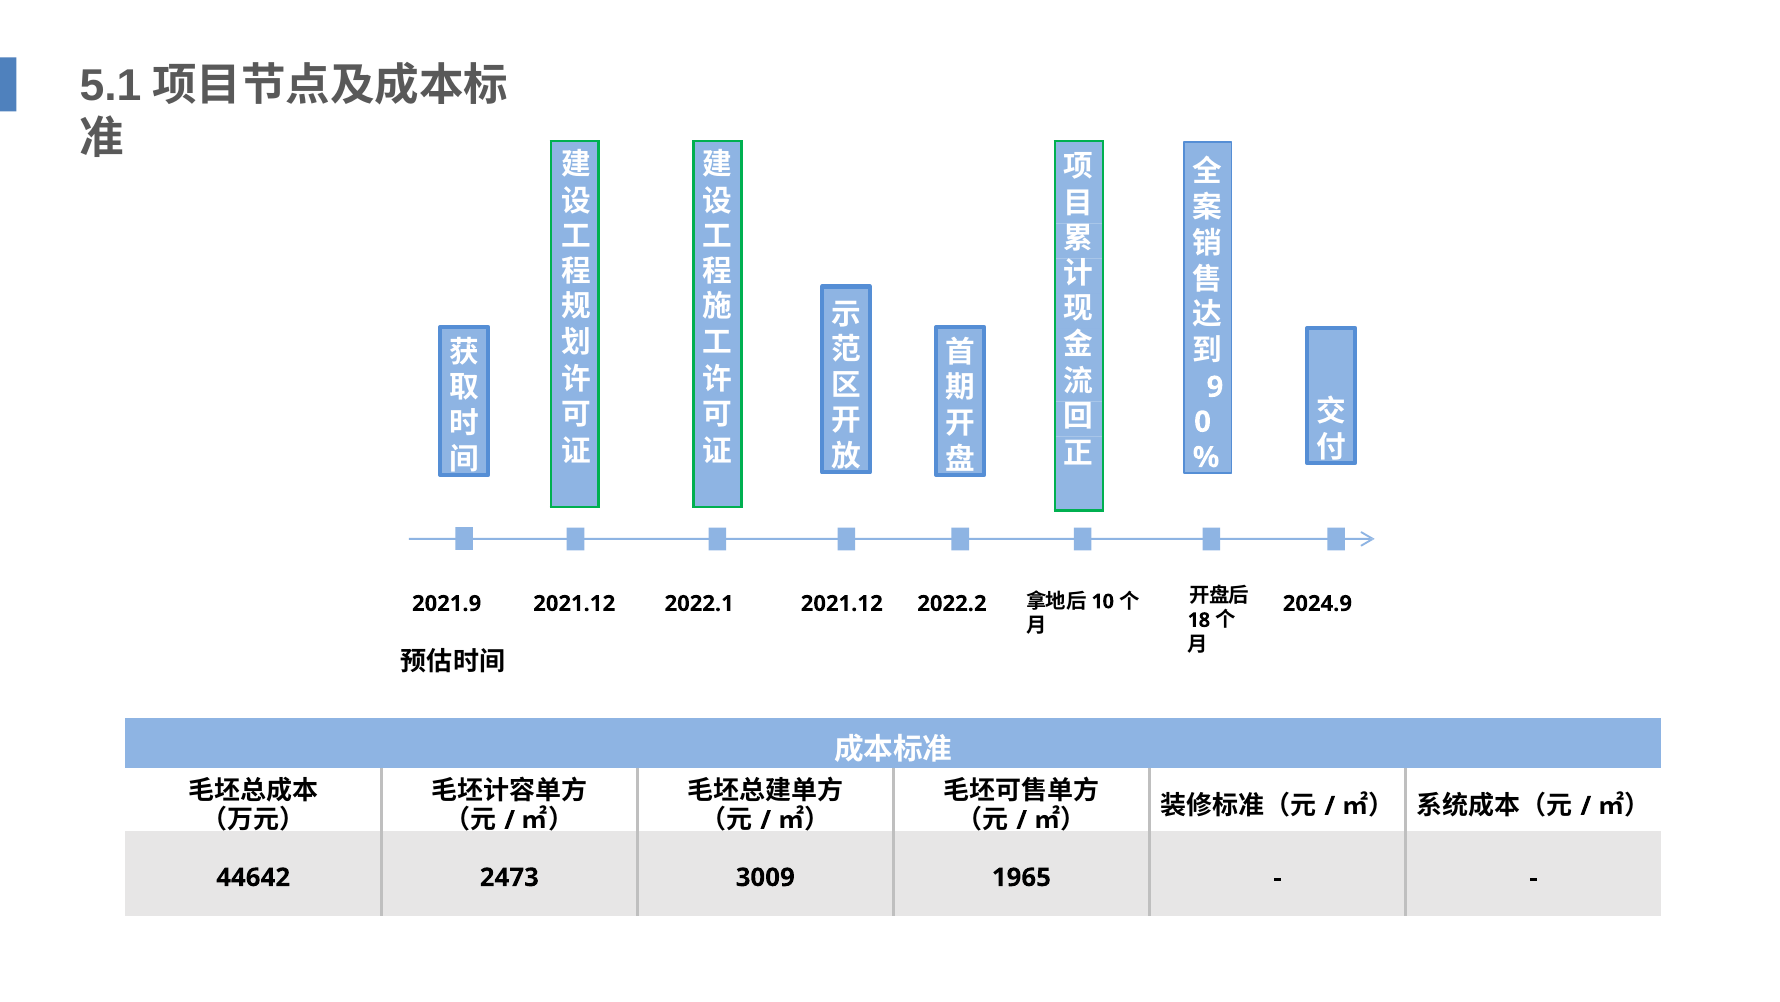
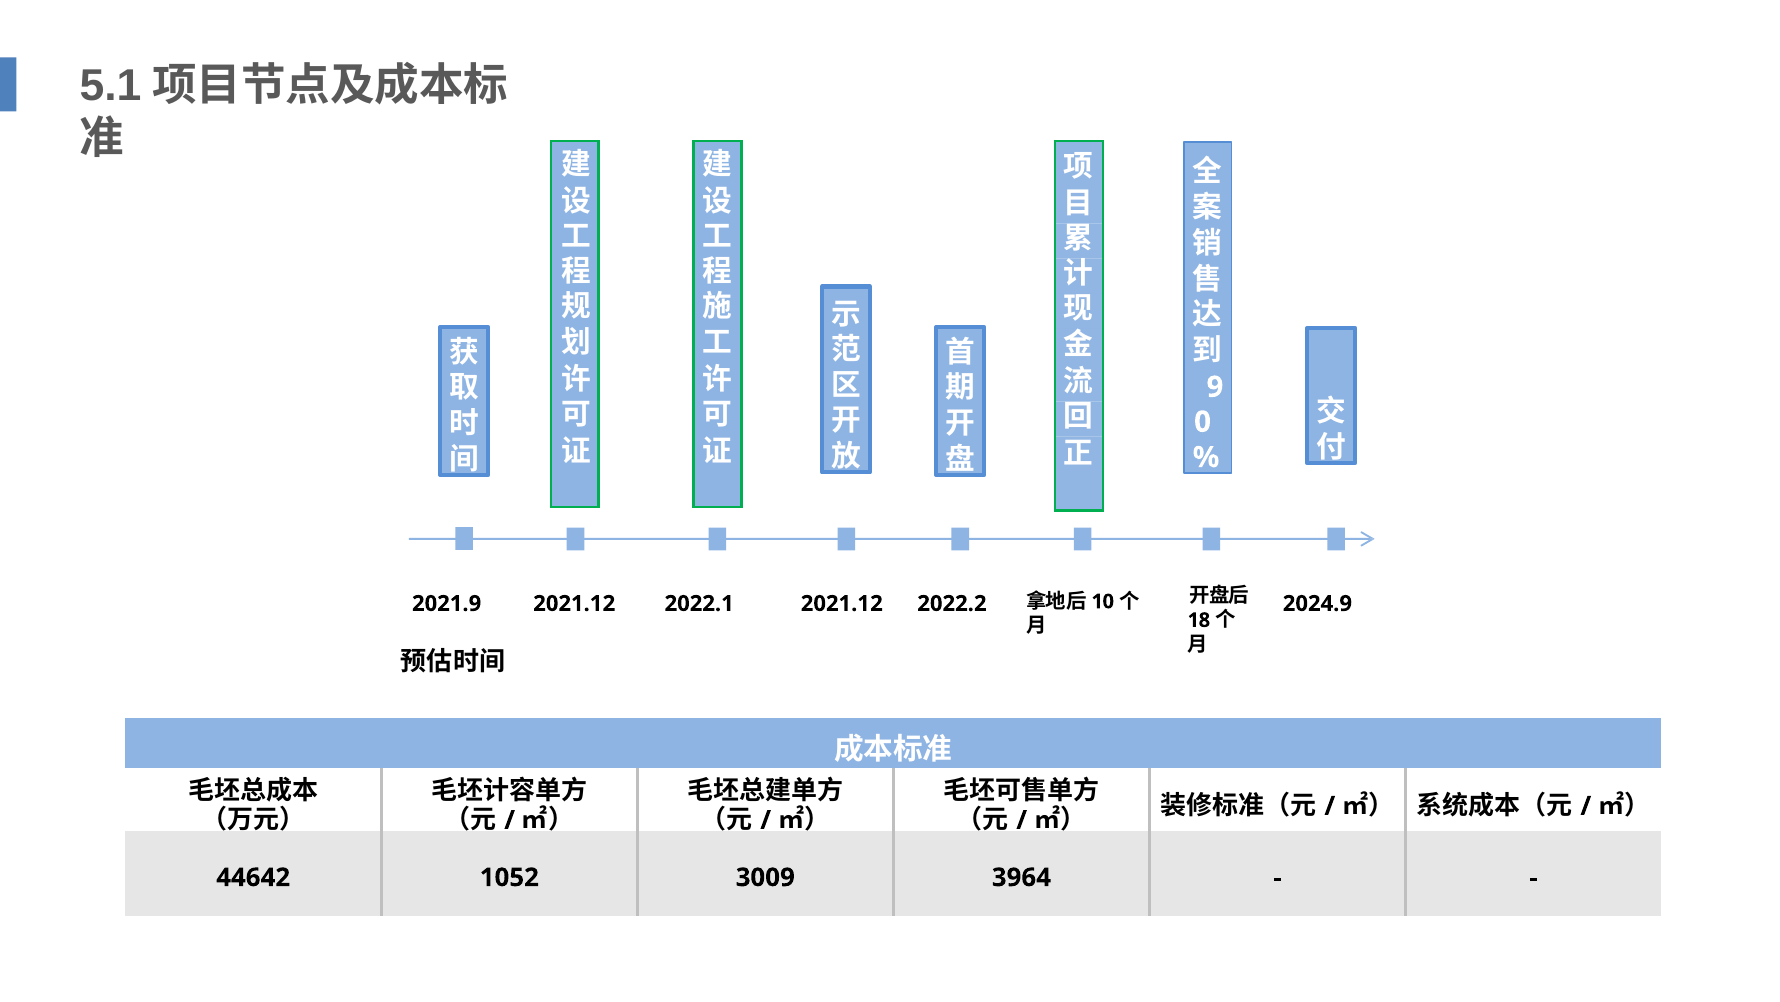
2473: 2473 -> 1052
1965: 1965 -> 3964
